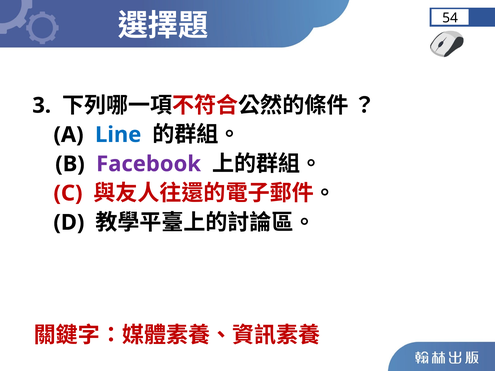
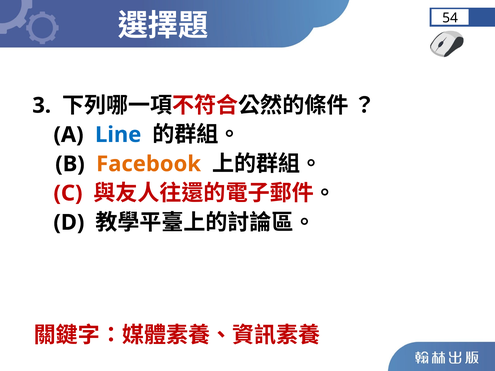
Facebook colour: purple -> orange
